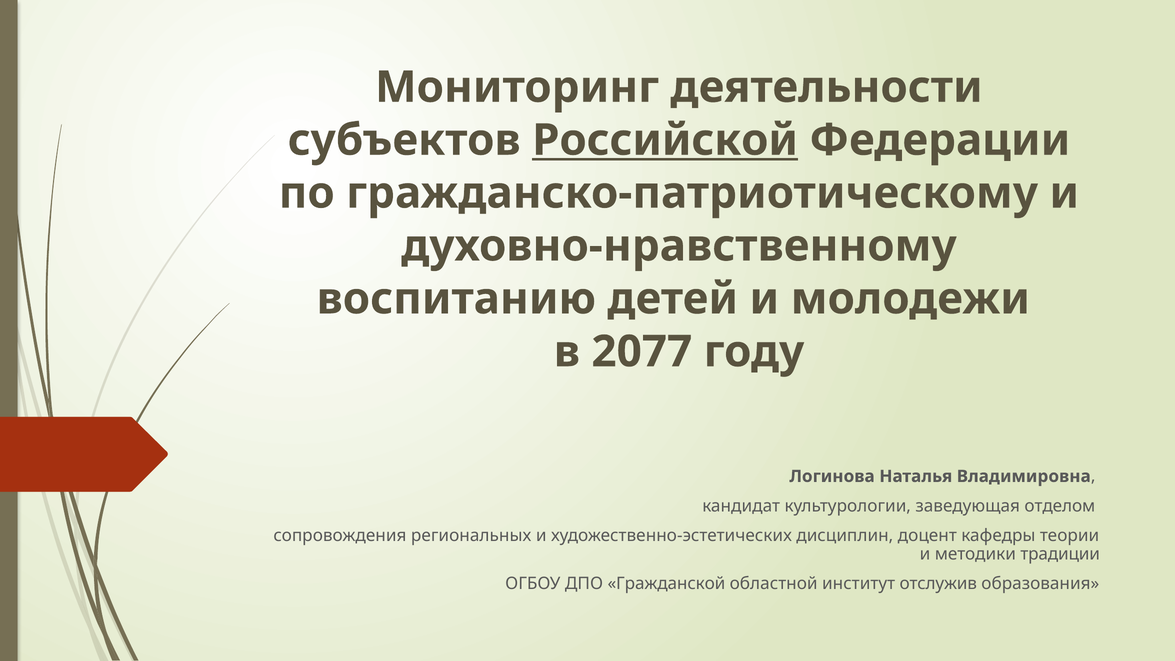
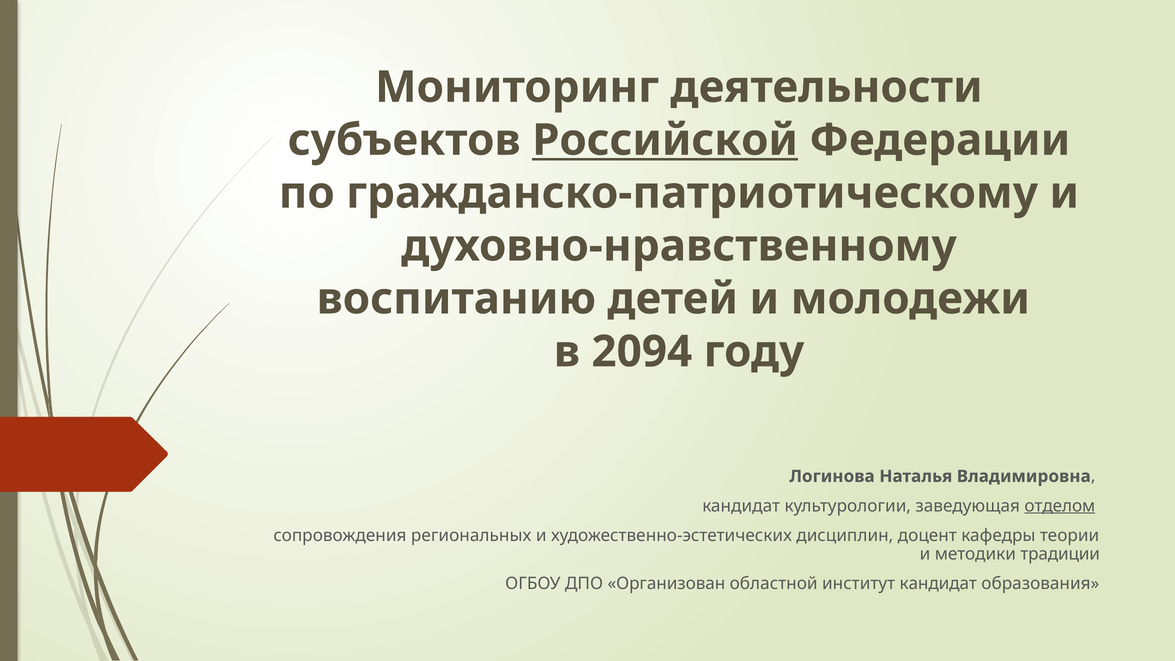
2077: 2077 -> 2094
отделом underline: none -> present
Гражданской: Гражданской -> Организован
институт отслужив: отслужив -> кандидат
